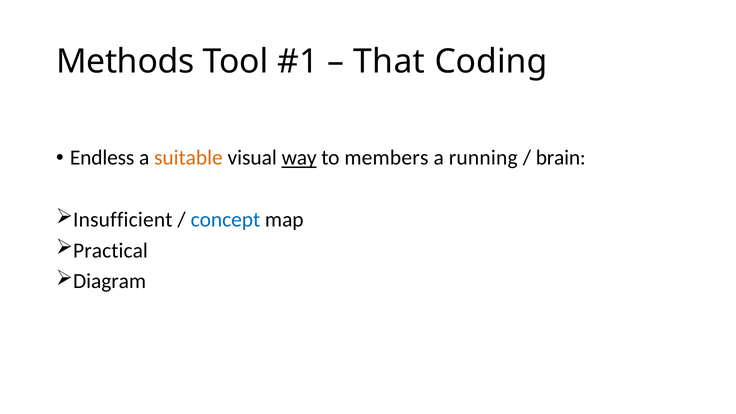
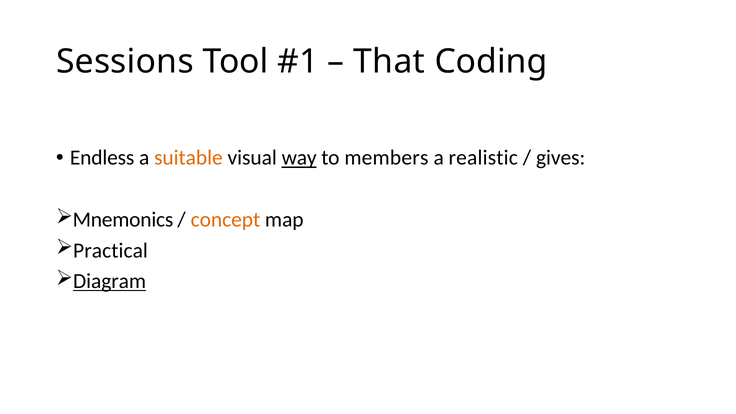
Methods: Methods -> Sessions
running: running -> realistic
brain: brain -> gives
Insufficient: Insufficient -> Mnemonics
concept colour: blue -> orange
Diagram underline: none -> present
